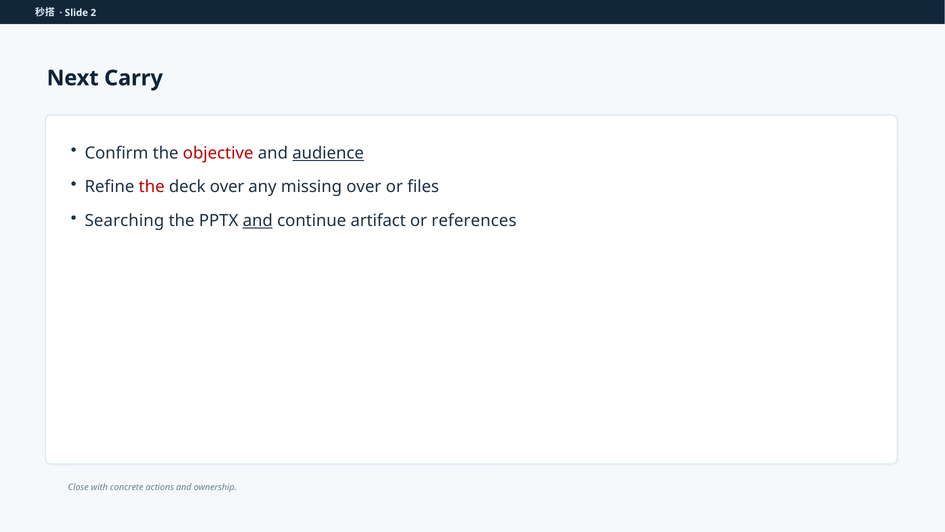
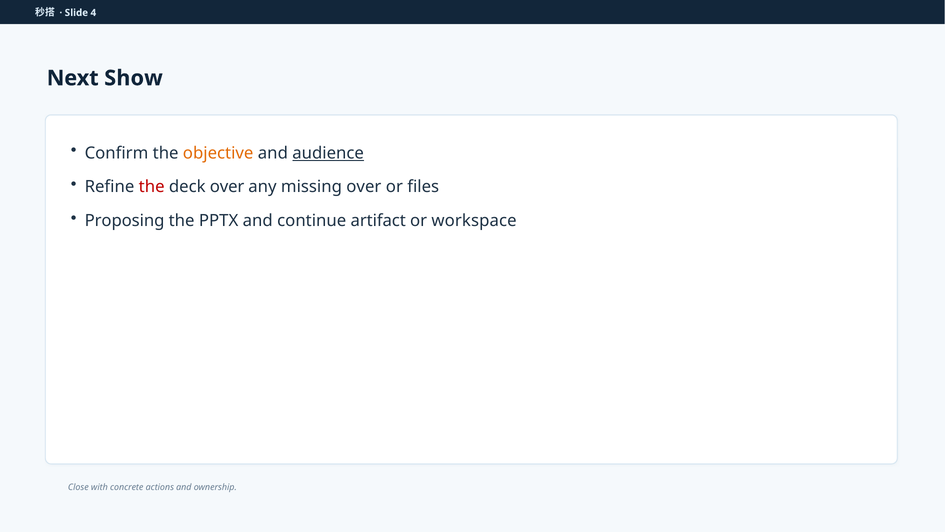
2: 2 -> 4
Carry: Carry -> Show
objective colour: red -> orange
Searching: Searching -> Proposing
and at (258, 221) underline: present -> none
references: references -> workspace
